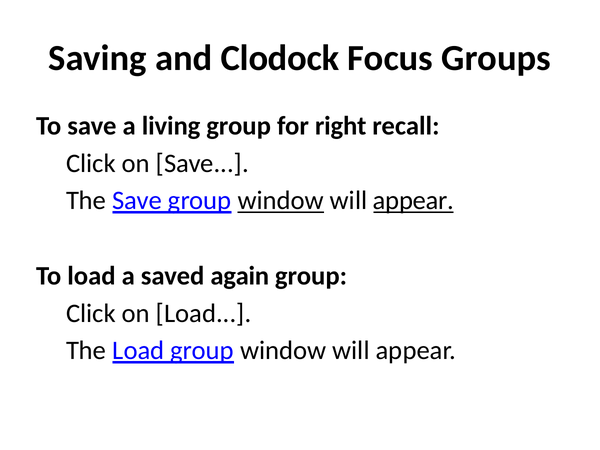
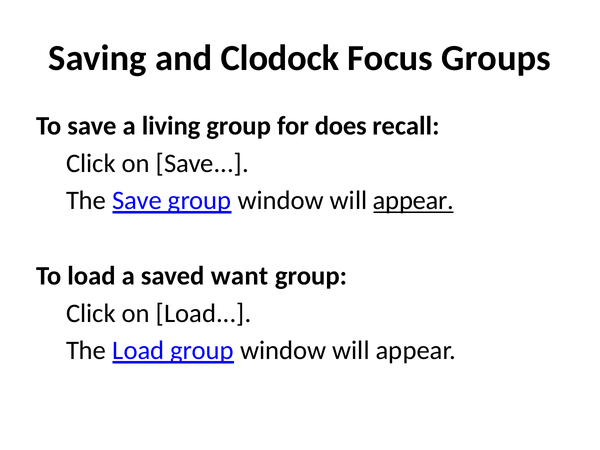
right: right -> does
window at (281, 201) underline: present -> none
again: again -> want
